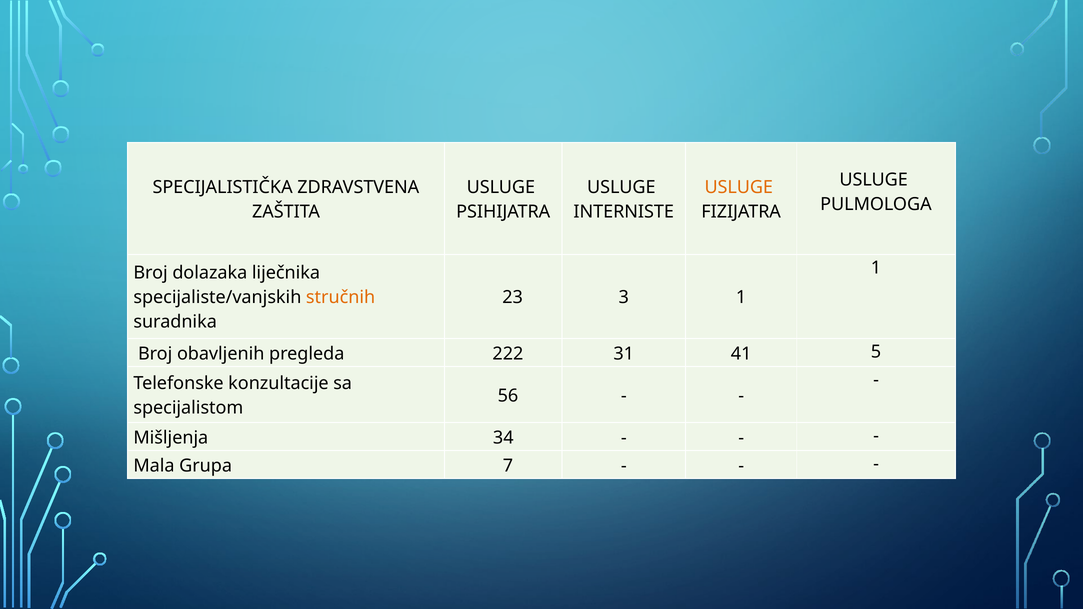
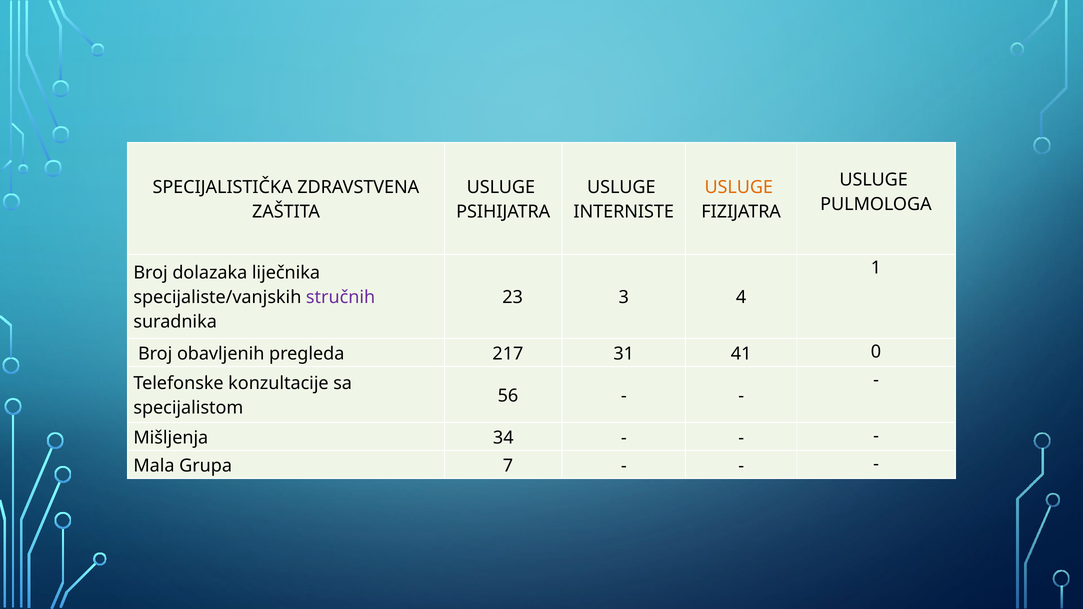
stručnih colour: orange -> purple
3 1: 1 -> 4
222: 222 -> 217
5: 5 -> 0
